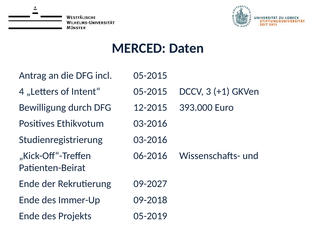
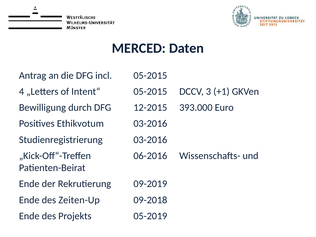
09-2027: 09-2027 -> 09-2019
Immer-Up: Immer-Up -> Zeiten-Up
